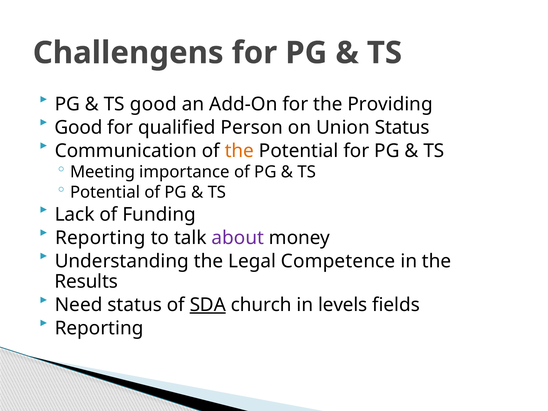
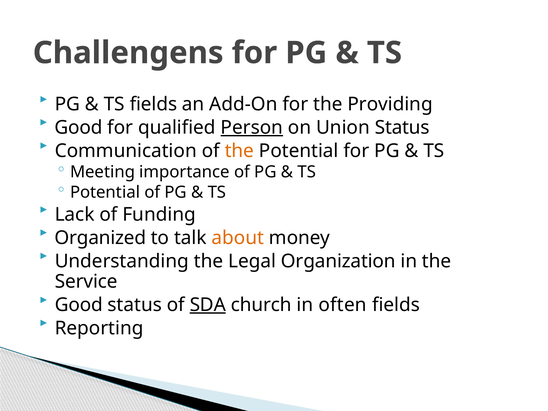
TS good: good -> fields
Person underline: none -> present
Reporting at (100, 238): Reporting -> Organized
about colour: purple -> orange
Competence: Competence -> Organization
Results: Results -> Service
Need at (79, 305): Need -> Good
levels: levels -> often
